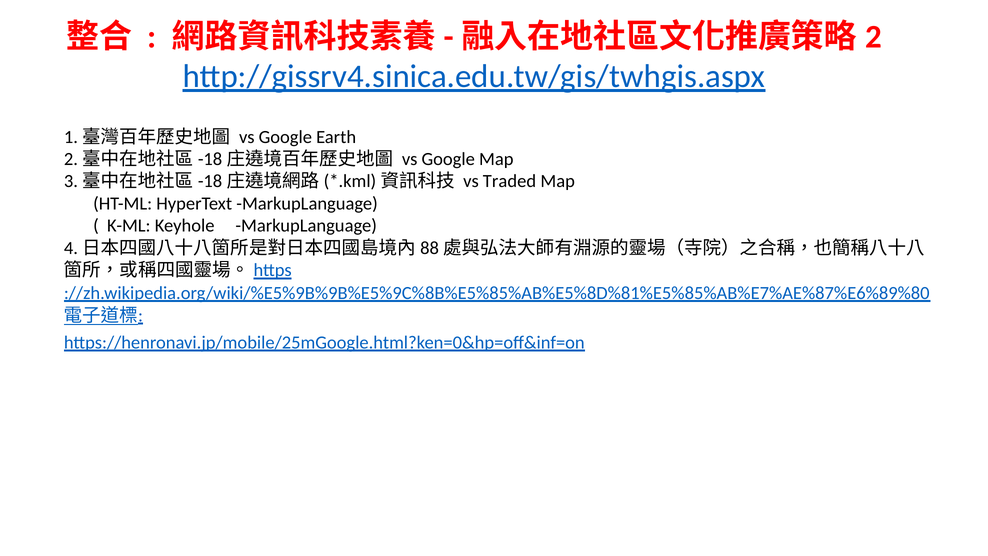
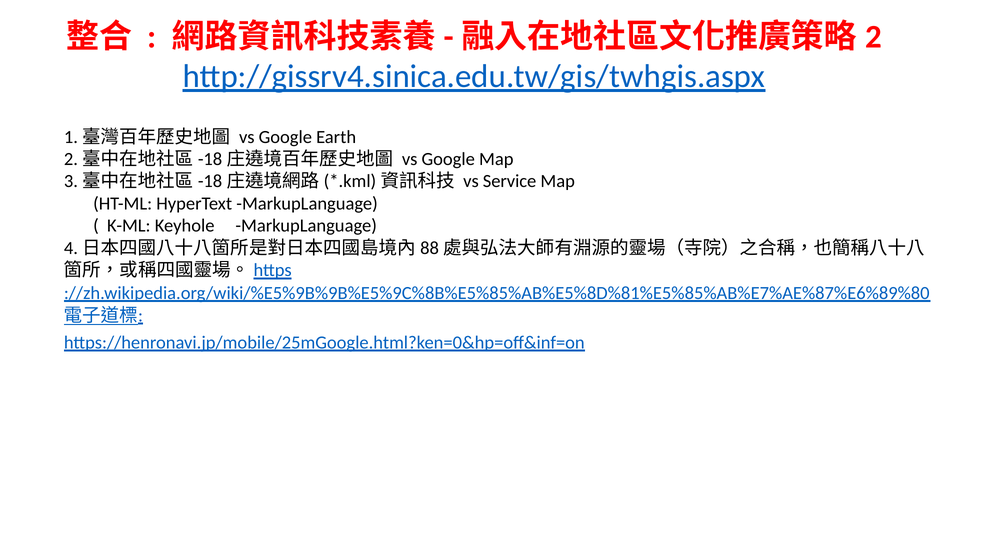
Traded: Traded -> Service
